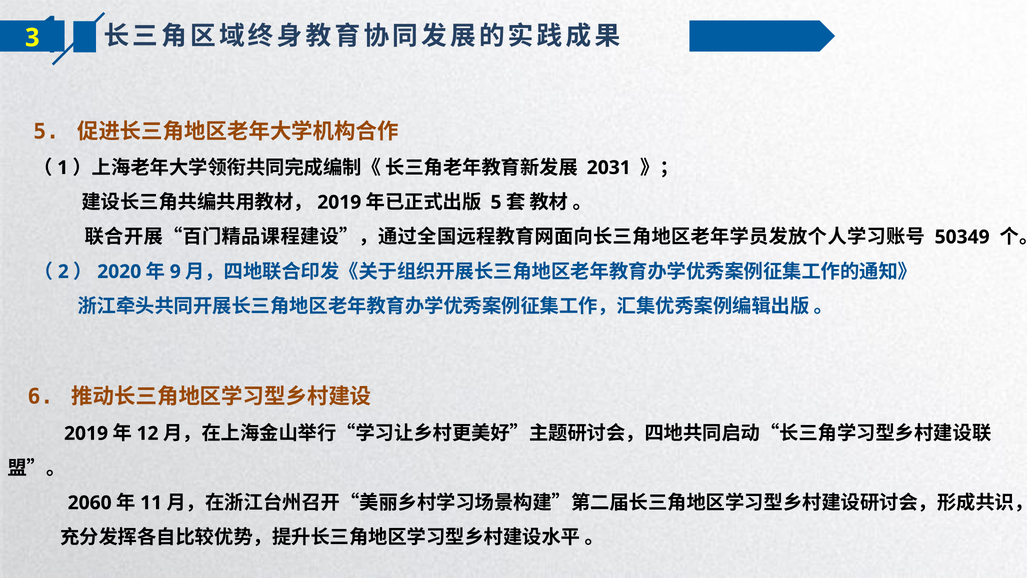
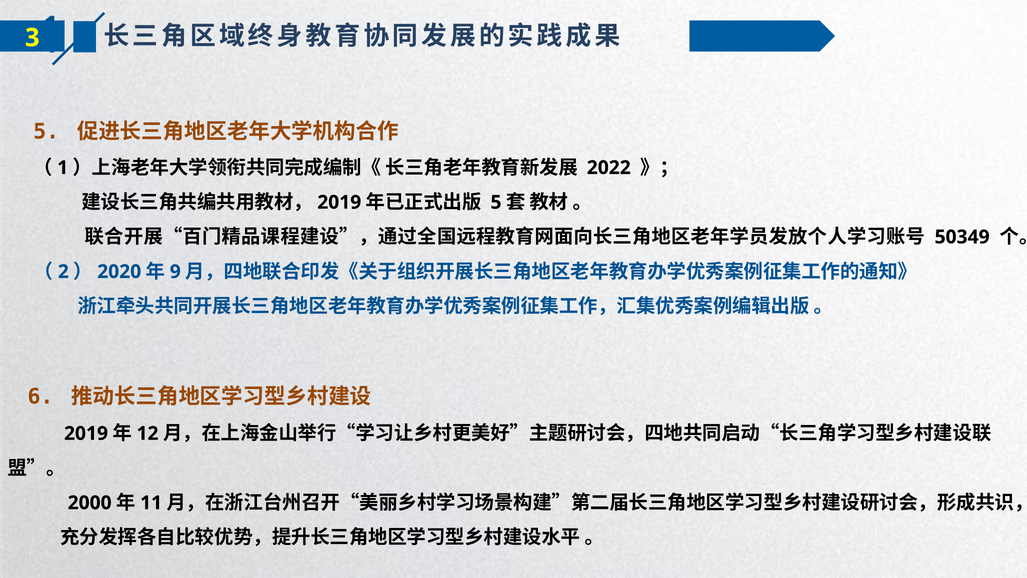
2031: 2031 -> 2022
2060: 2060 -> 2000
